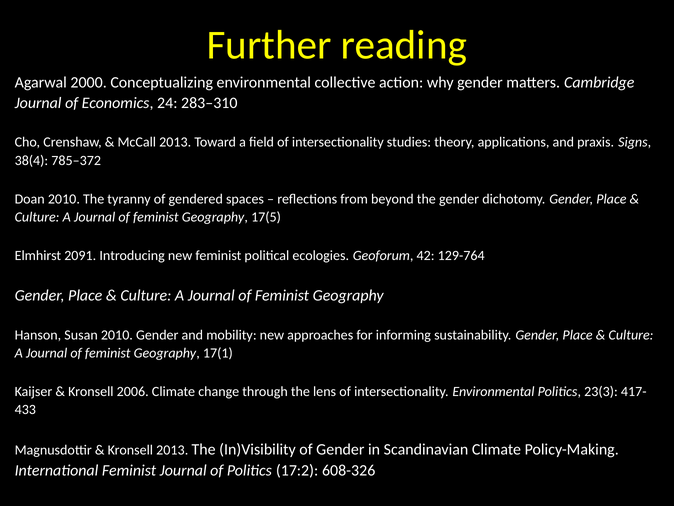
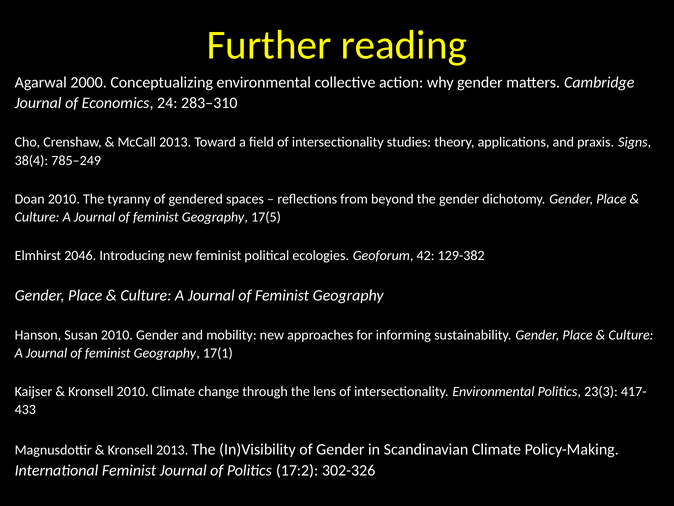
785–372: 785–372 -> 785–249
2091: 2091 -> 2046
129-764: 129-764 -> 129-382
Kronsell 2006: 2006 -> 2010
608-326: 608-326 -> 302-326
